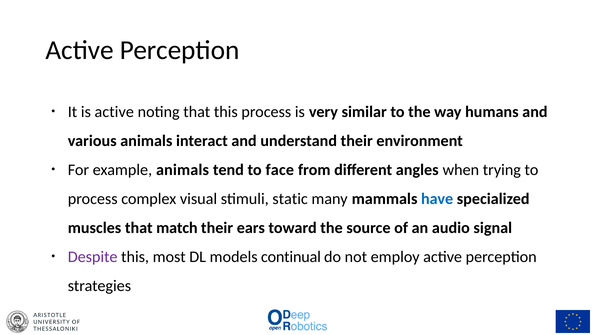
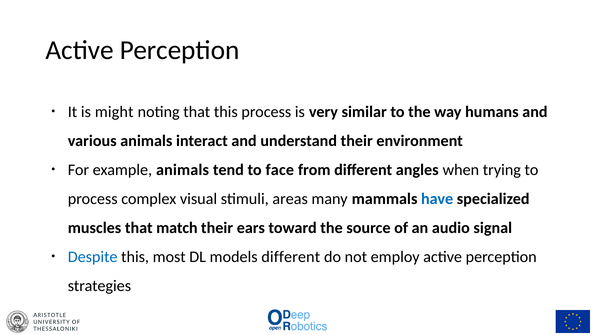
is active: active -> might
static: static -> areas
Despite colour: purple -> blue
models continual: continual -> different
